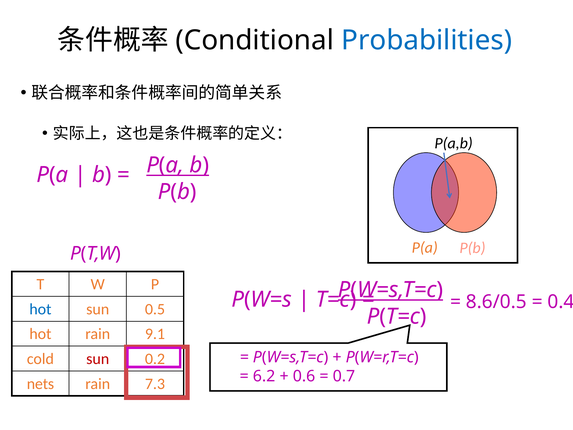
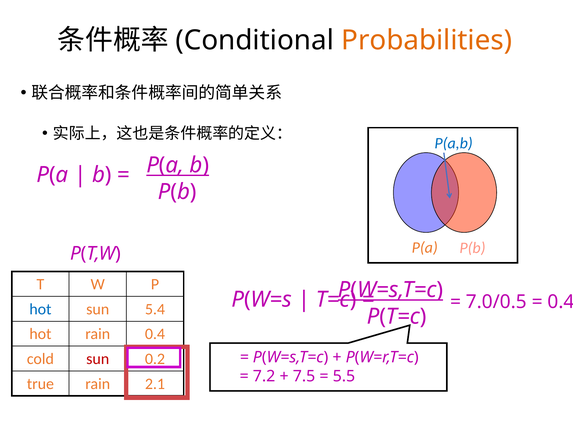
Probabilities colour: blue -> orange
P(a,b colour: black -> blue
8.6/0.5: 8.6/0.5 -> 7.0/0.5
0.5: 0.5 -> 5.4
rain 9.1: 9.1 -> 0.4
6.2: 6.2 -> 7.2
0.6: 0.6 -> 7.5
0.7: 0.7 -> 5.5
nets: nets -> true
7.3: 7.3 -> 2.1
